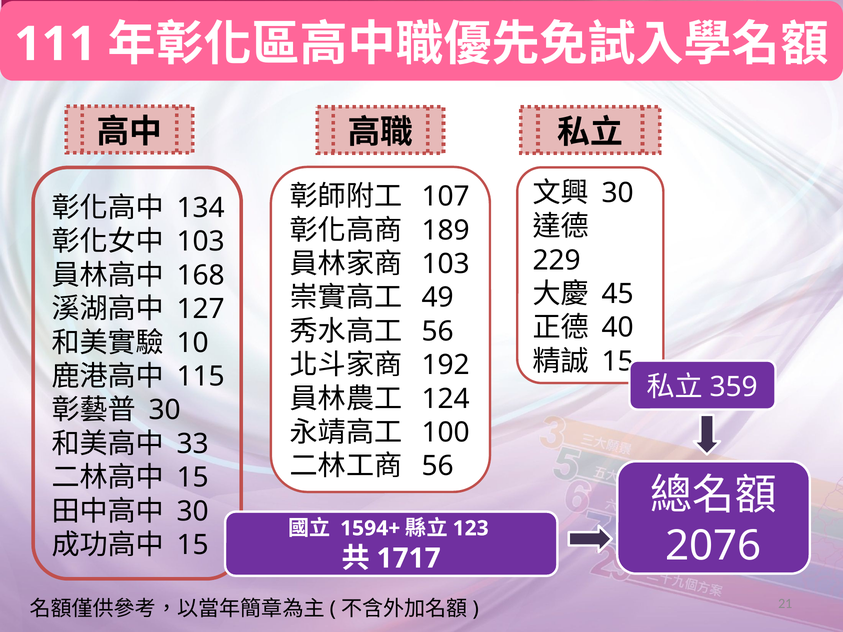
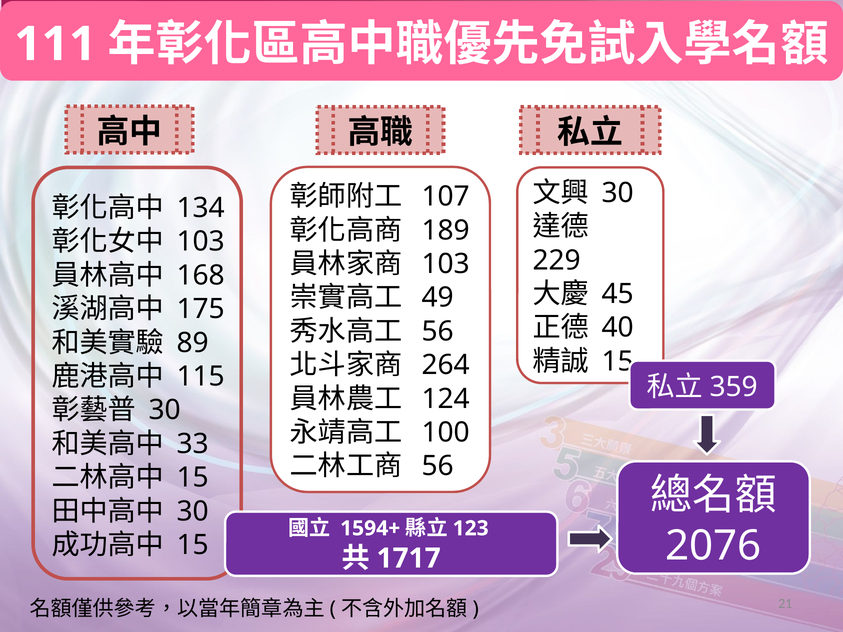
127: 127 -> 175
10: 10 -> 89
192: 192 -> 264
